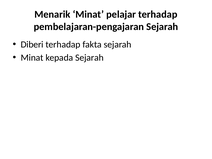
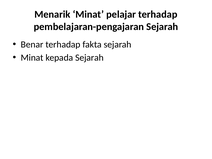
Diberi: Diberi -> Benar
